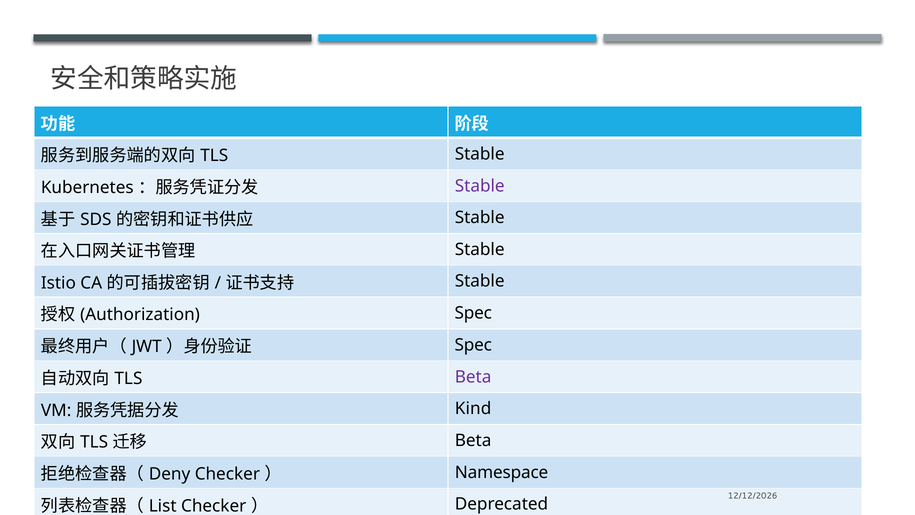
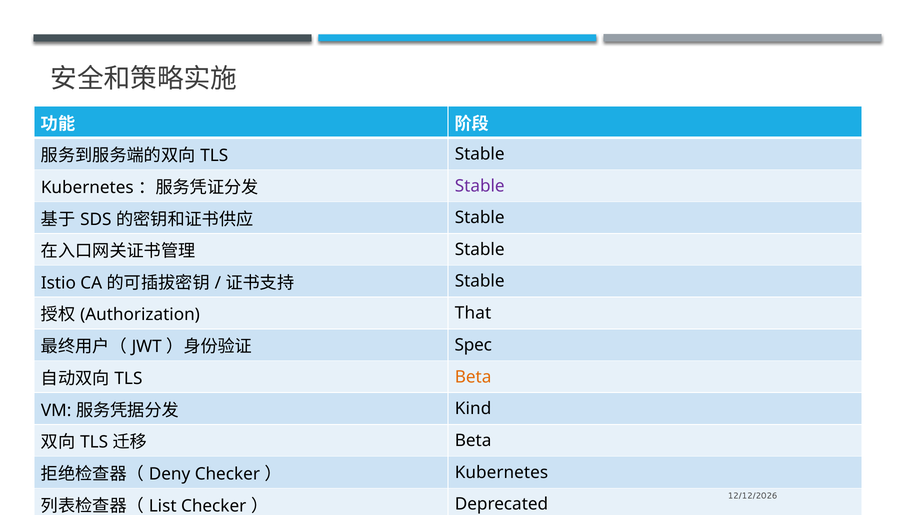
Spec at (473, 313): Spec -> That
Beta at (473, 377) colour: purple -> orange
Namespace at (502, 472): Namespace -> Kubernetes
